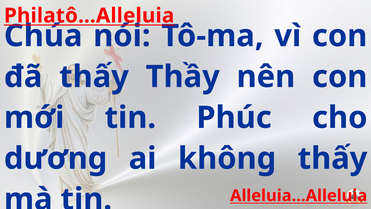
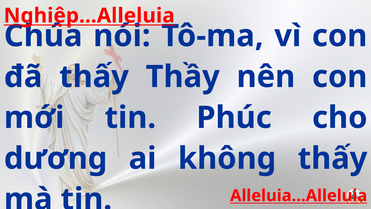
Philatô…Alleluia: Philatô…Alleluia -> Nghiệp…Alleluia
